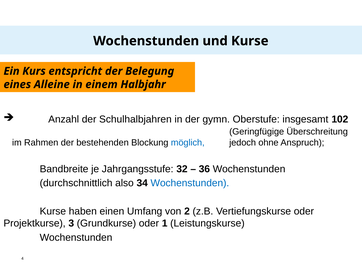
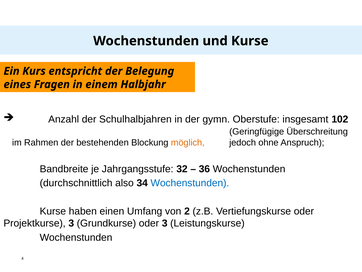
Alleine: Alleine -> Fragen
möglich colour: blue -> orange
oder 1: 1 -> 3
